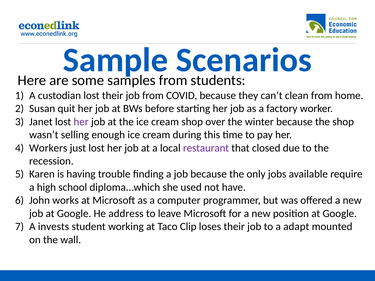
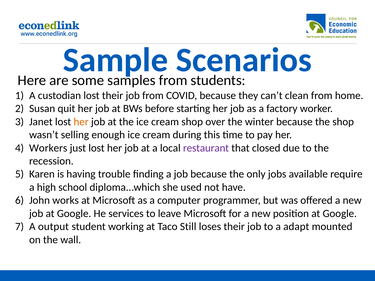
her at (81, 122) colour: purple -> orange
address: address -> services
invests: invests -> output
Clip: Clip -> Still
